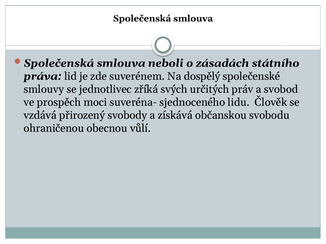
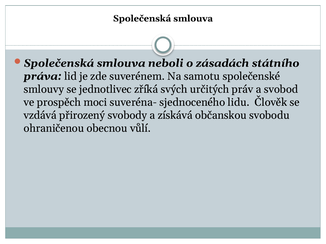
dospělý: dospělý -> samotu
